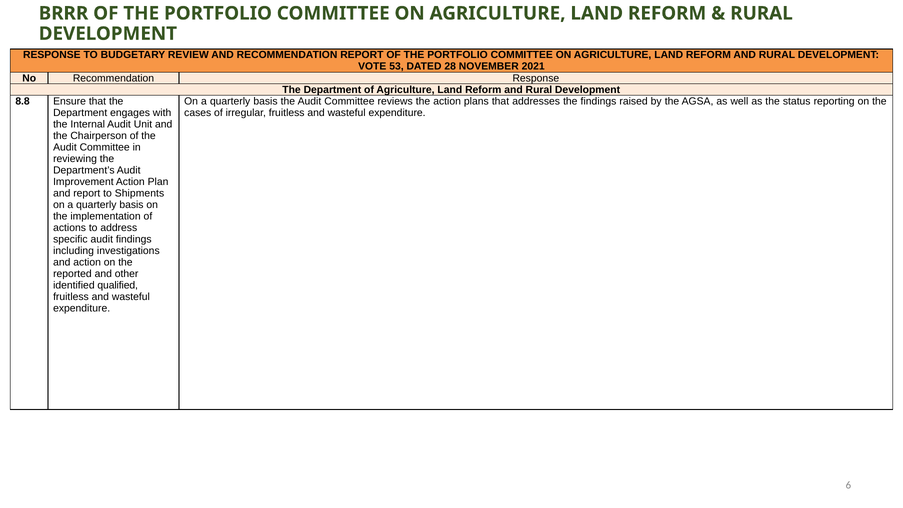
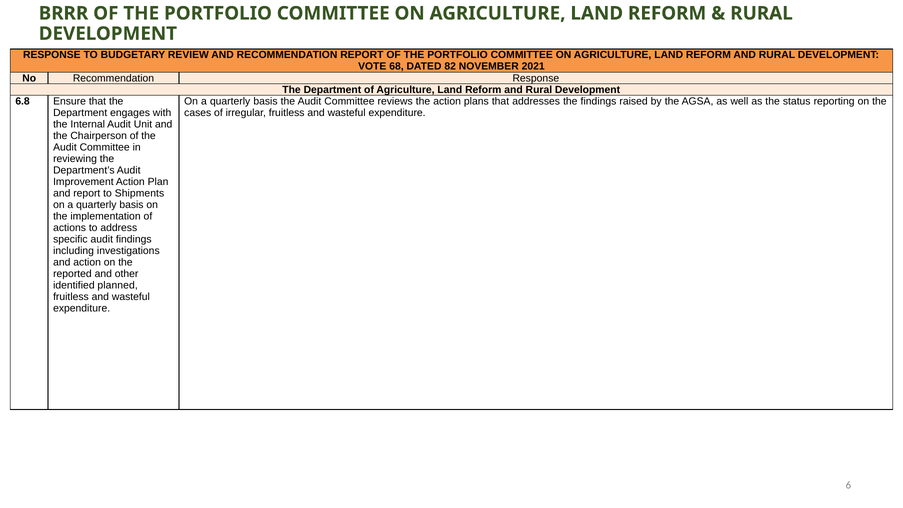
53: 53 -> 68
28: 28 -> 82
8.8: 8.8 -> 6.8
qualified: qualified -> planned
